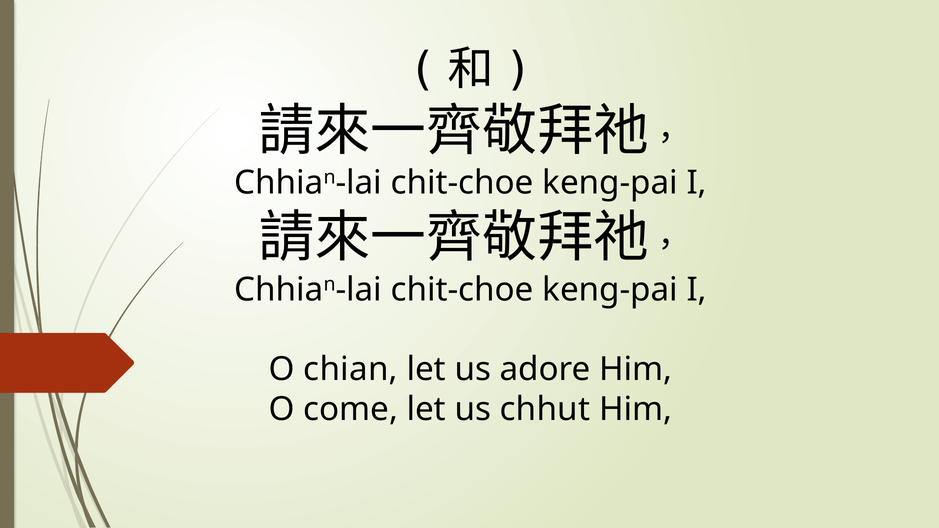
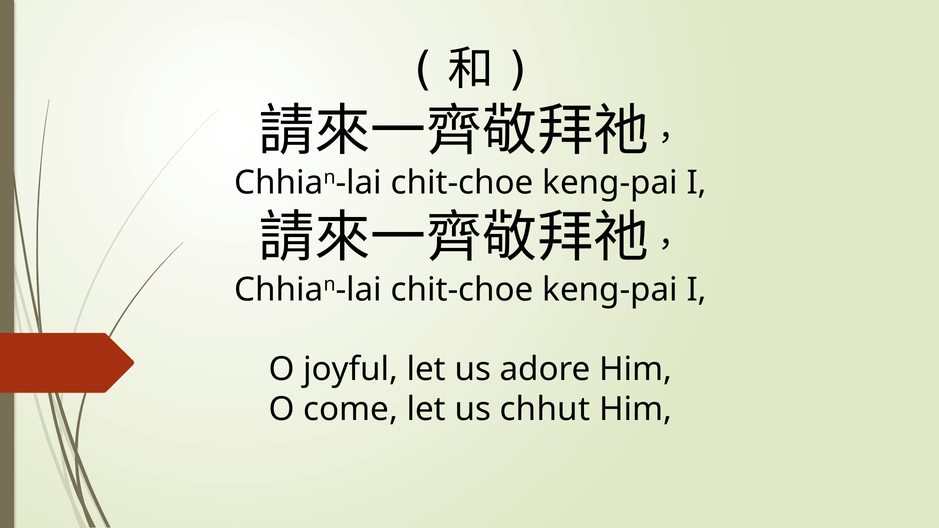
chian: chian -> joyful
